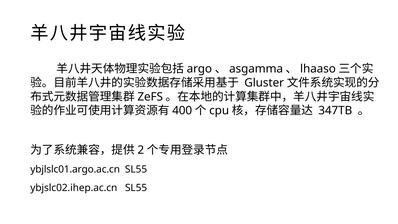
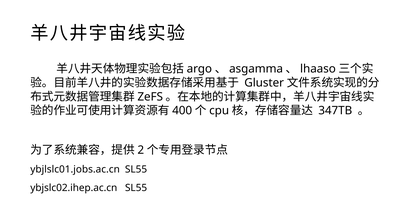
ybjlslc01.argo.ac.cn: ybjlslc01.argo.ac.cn -> ybjlslc01.jobs.ac.cn
